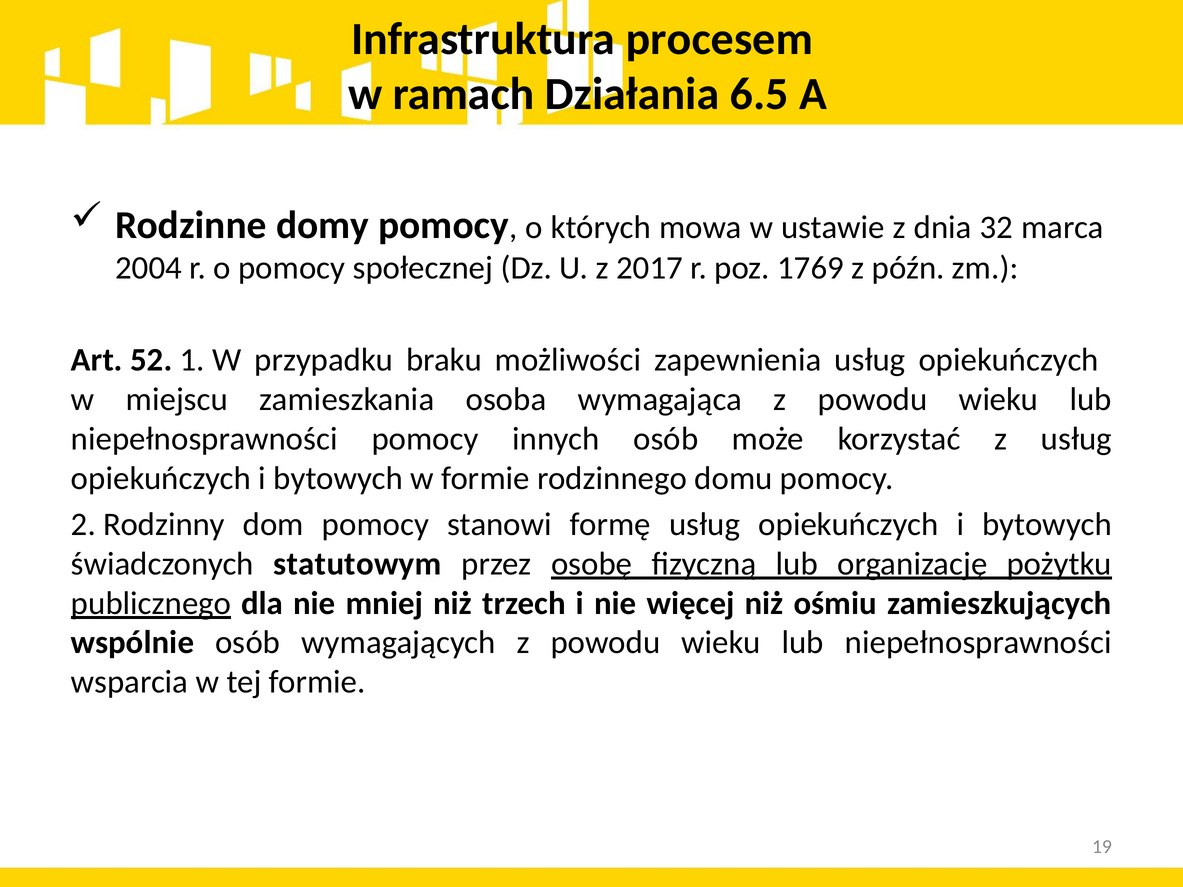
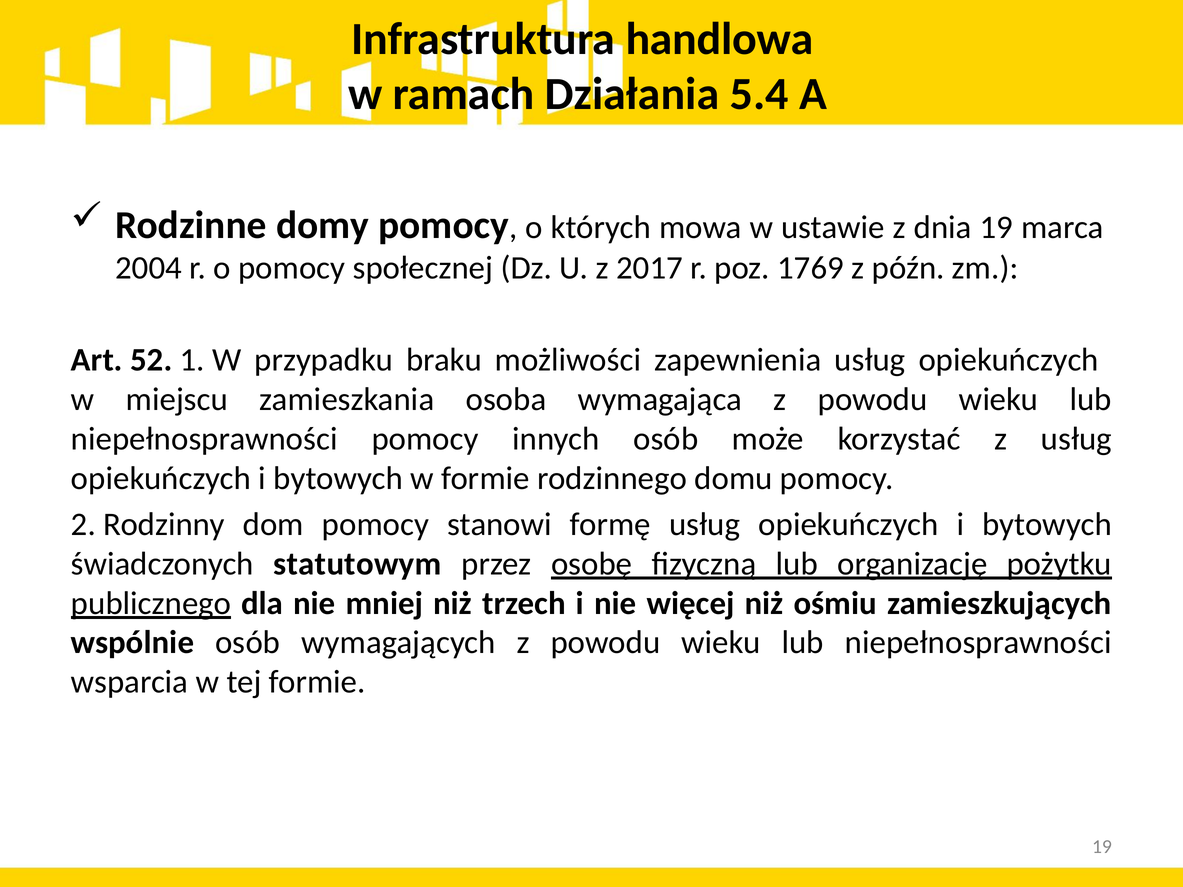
procesem: procesem -> handlowa
6.5: 6.5 -> 5.4
dnia 32: 32 -> 19
